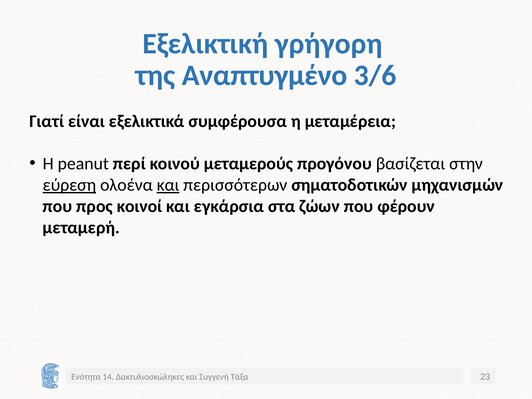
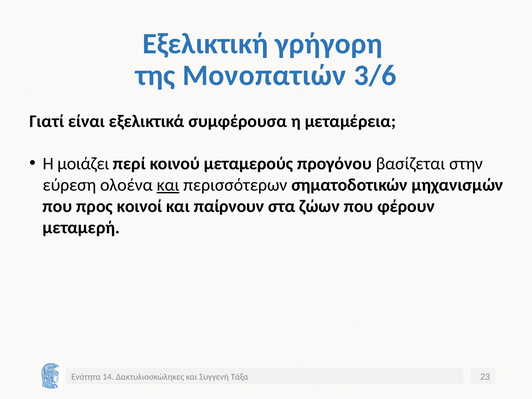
Αναπτυγμένο: Αναπτυγμένο -> Μονοπατιών
peanut: peanut -> μοιάζει
εύρεση underline: present -> none
εγκάρσια: εγκάρσια -> παίρνουν
